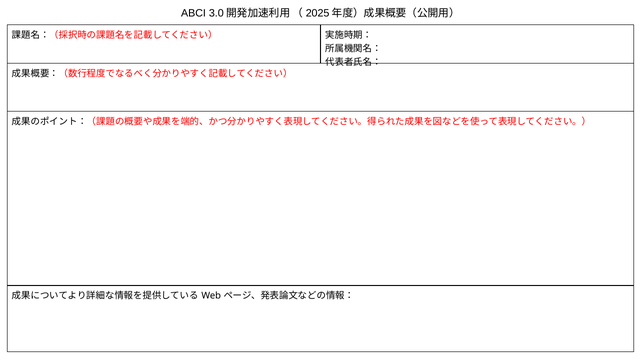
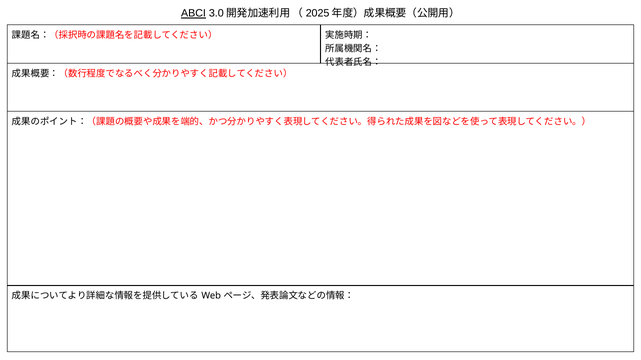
ABCI underline: none -> present
